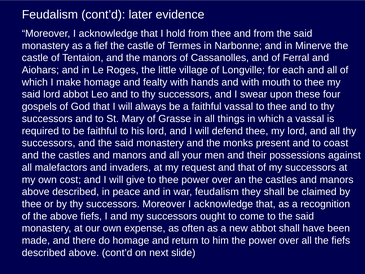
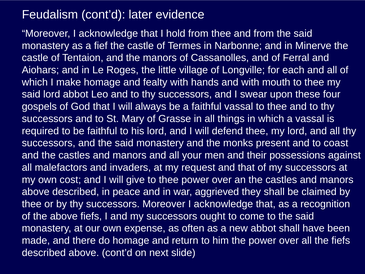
war feudalism: feudalism -> aggrieved
